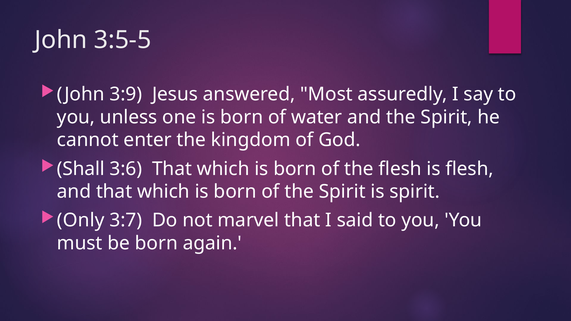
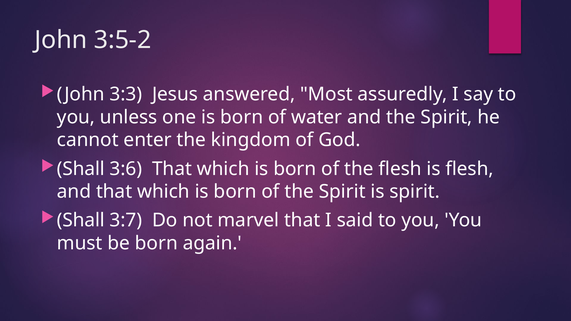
3:5-5: 3:5-5 -> 3:5-2
3:9: 3:9 -> 3:3
Only at (81, 220): Only -> Shall
